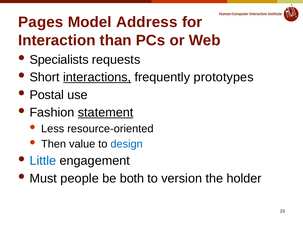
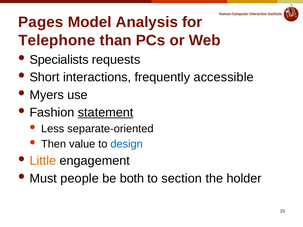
Address: Address -> Analysis
Interaction: Interaction -> Telephone
interactions underline: present -> none
prototypes: prototypes -> accessible
Postal: Postal -> Myers
resource-oriented: resource-oriented -> separate-oriented
Little colour: blue -> orange
version: version -> section
